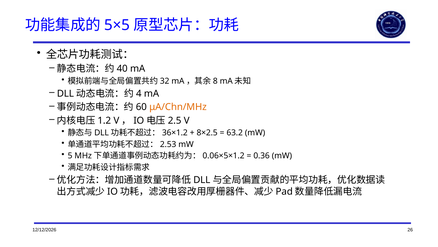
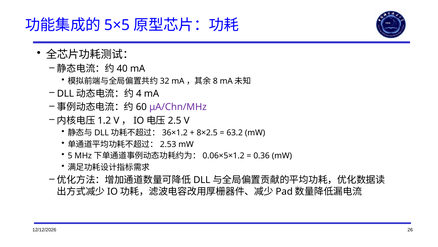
μA/Chn/MHz colour: orange -> purple
